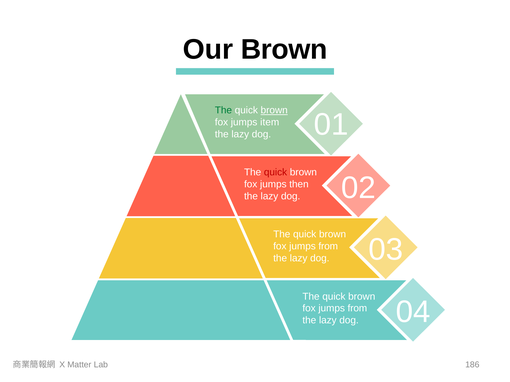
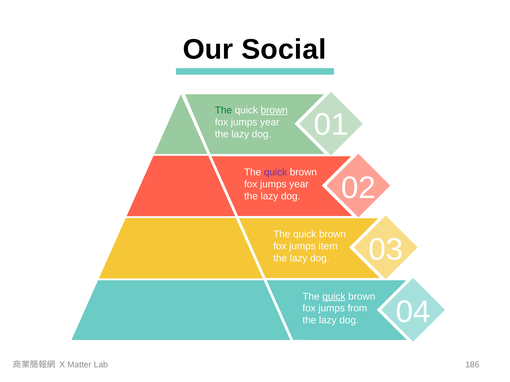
Our Brown: Brown -> Social
item at (270, 122): item -> year
quick at (276, 173) colour: red -> purple
then at (299, 185): then -> year
from at (328, 247): from -> item
quick at (334, 297) underline: none -> present
